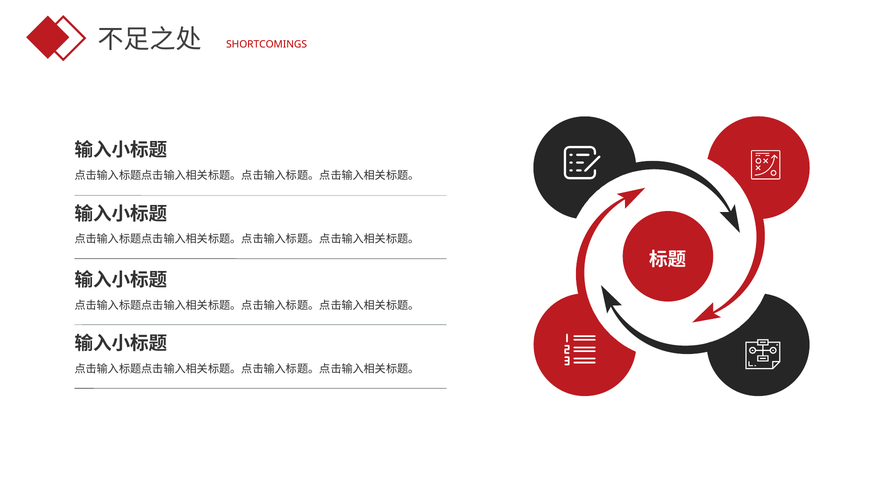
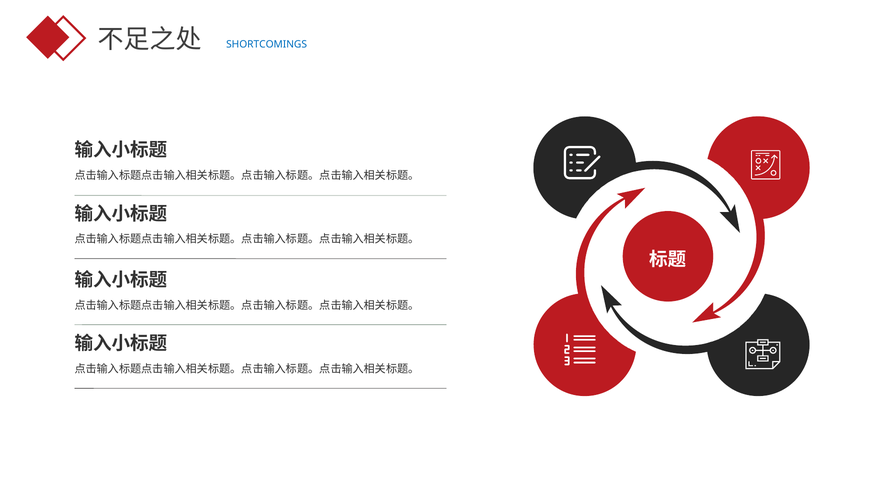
SHORTCOMINGS colour: red -> blue
